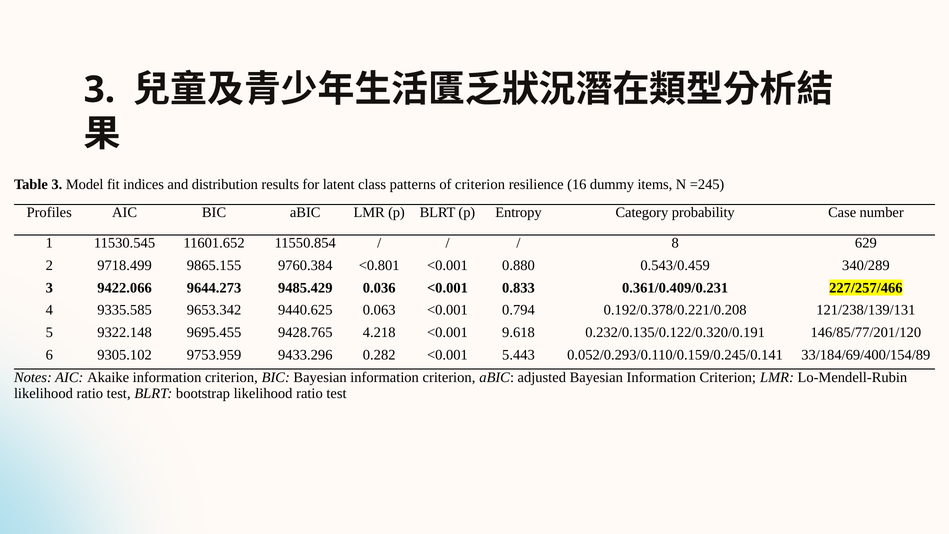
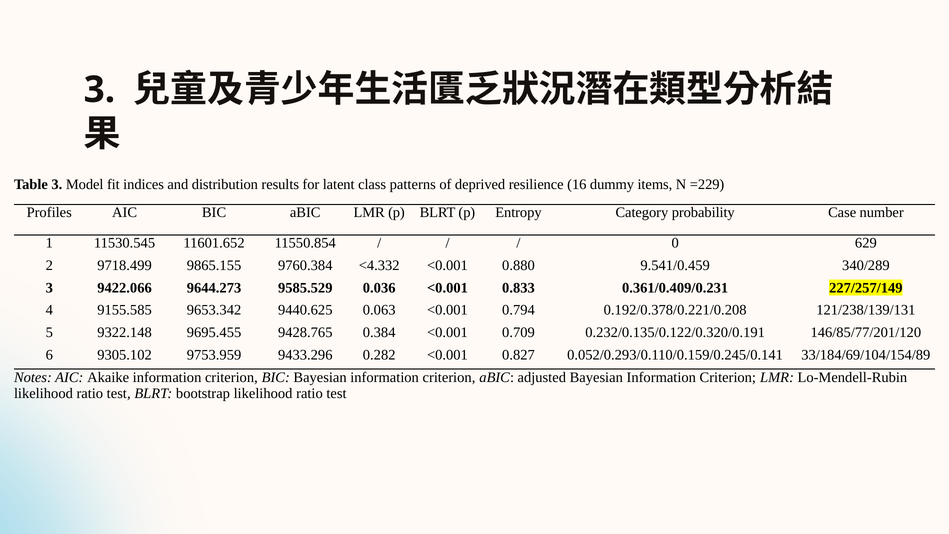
of criterion: criterion -> deprived
=245: =245 -> =229
8: 8 -> 0
<0.801: <0.801 -> <4.332
0.543/0.459: 0.543/0.459 -> 9.541/0.459
9485.429: 9485.429 -> 9585.529
227/257/466: 227/257/466 -> 227/257/149
9335.585: 9335.585 -> 9155.585
4.218: 4.218 -> 0.384
9.618: 9.618 -> 0.709
5.443: 5.443 -> 0.827
33/184/69/400/154/89: 33/184/69/400/154/89 -> 33/184/69/104/154/89
